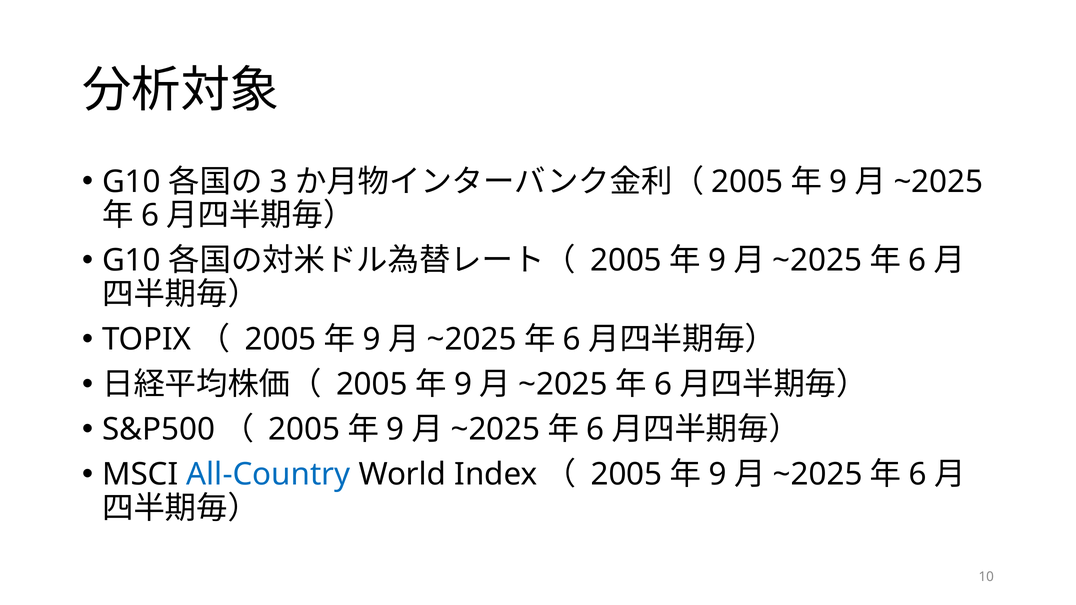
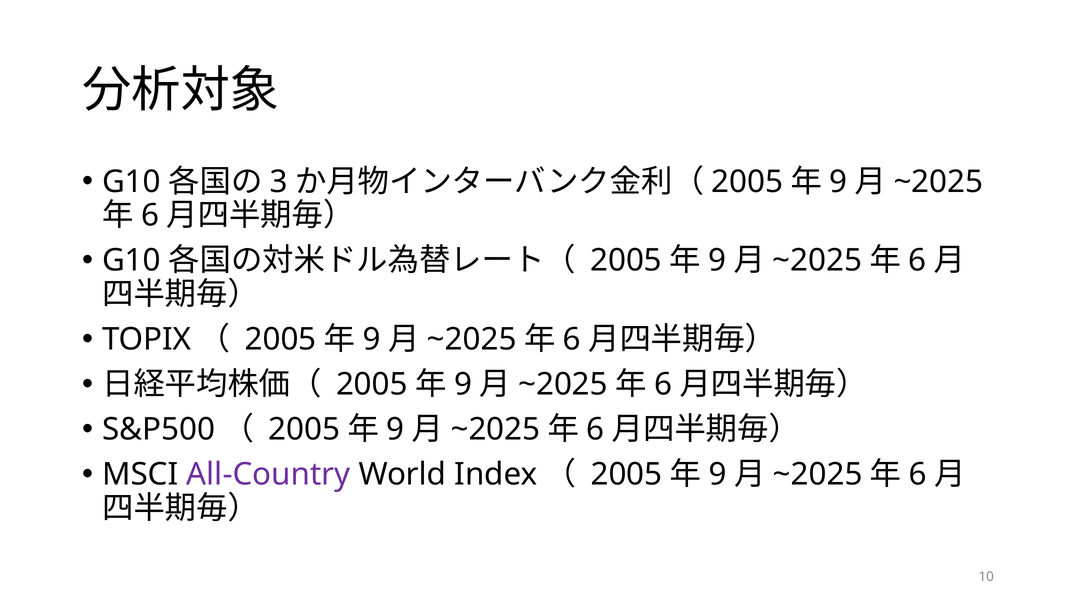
All-Country colour: blue -> purple
